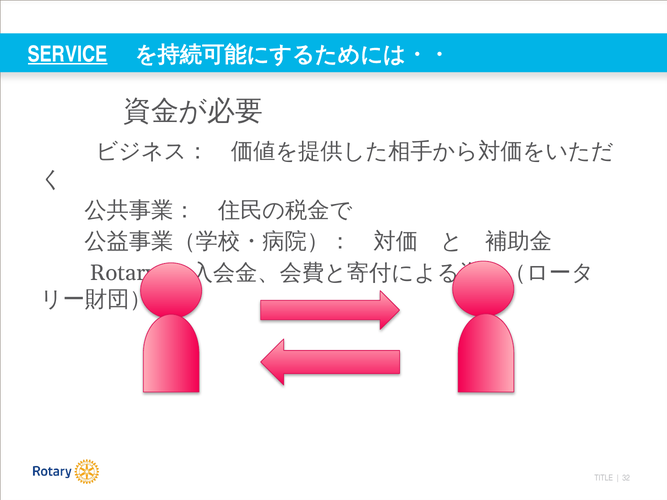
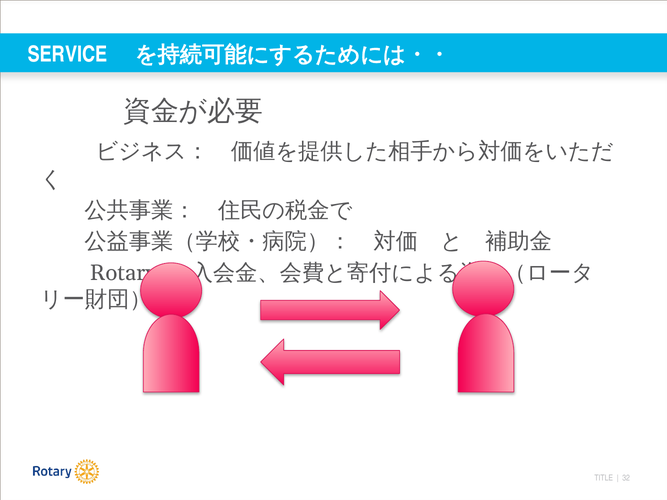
SERVICE underline: present -> none
